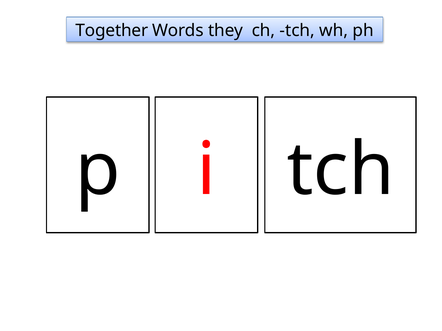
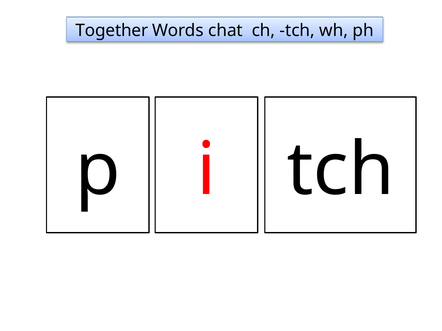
they: they -> chat
